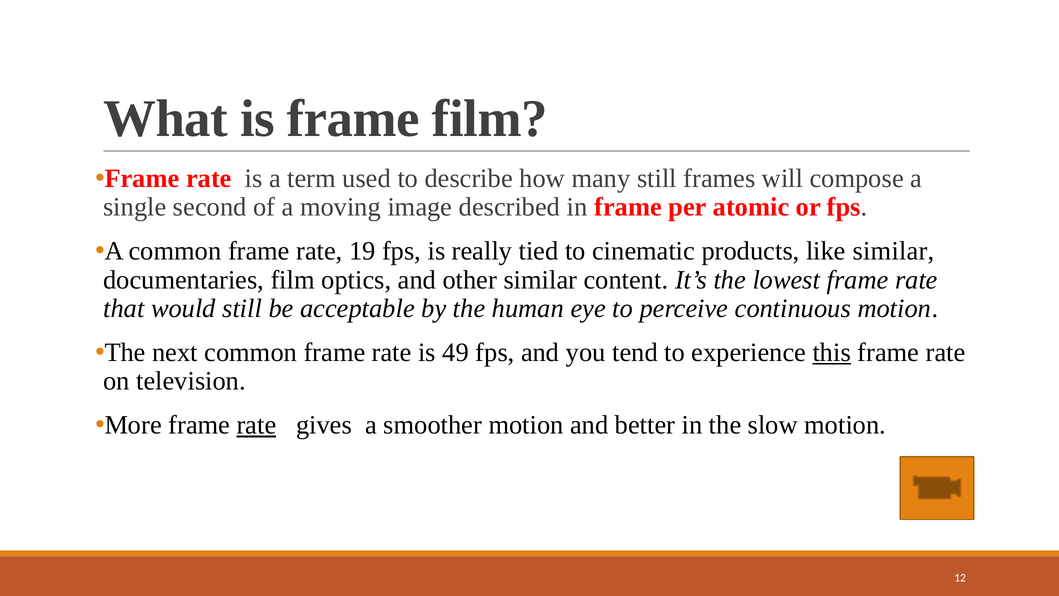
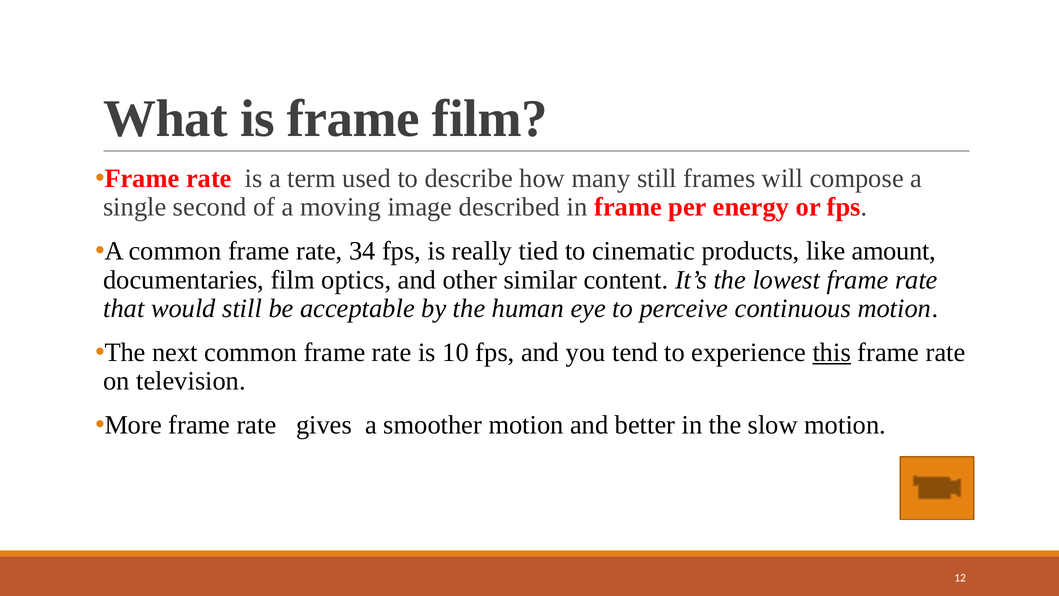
atomic: atomic -> energy
19: 19 -> 34
like similar: similar -> amount
49: 49 -> 10
rate at (256, 425) underline: present -> none
